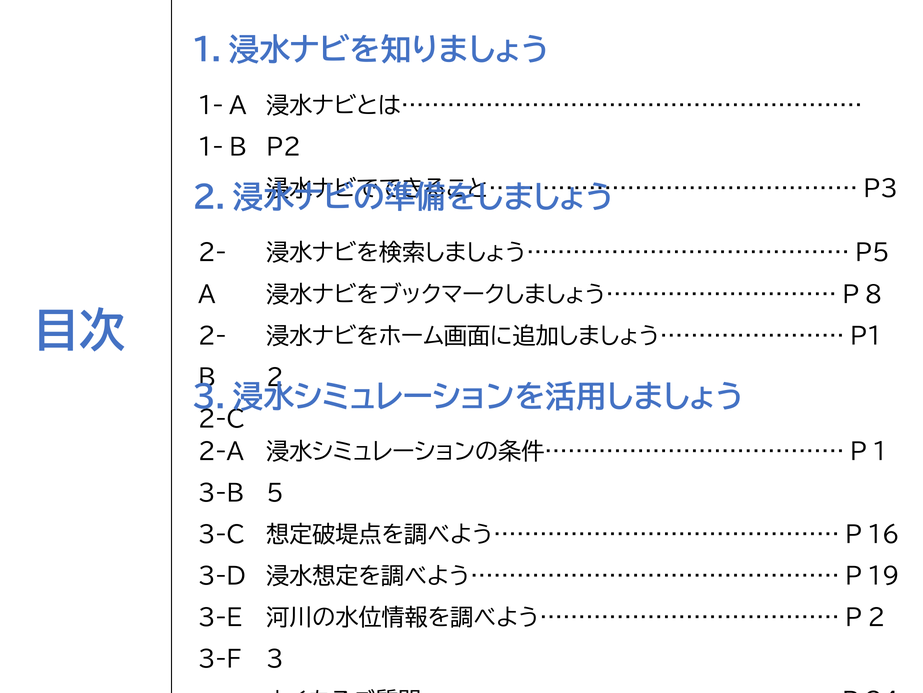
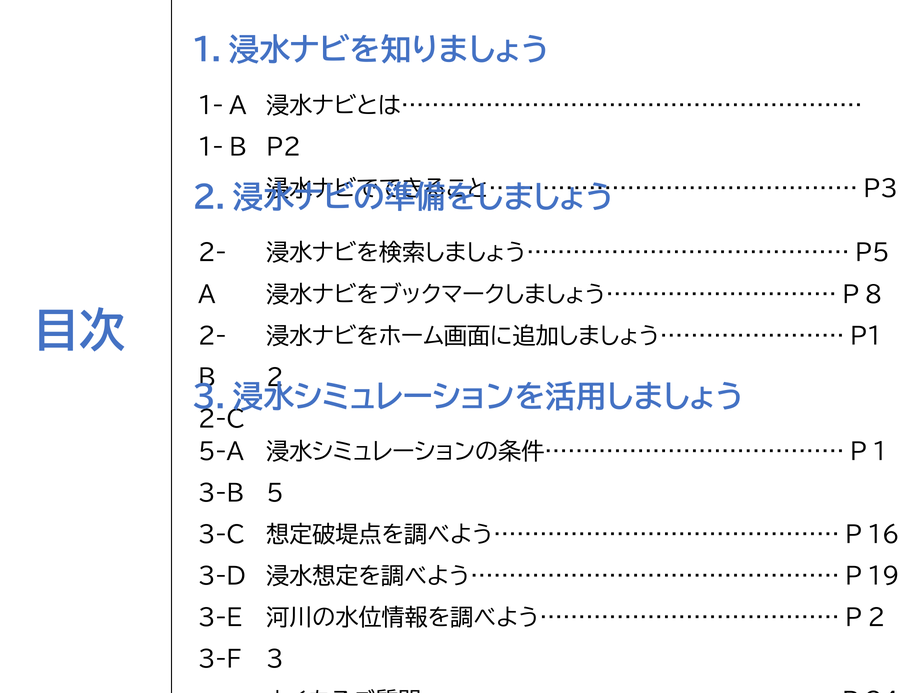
2-A: 2-A -> 5-A
